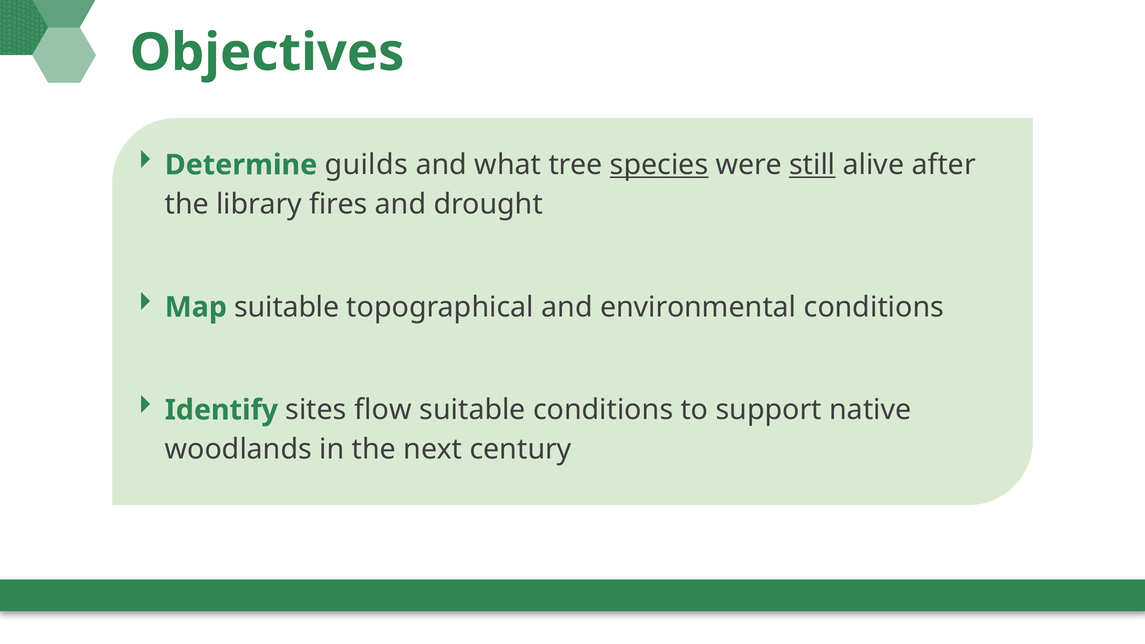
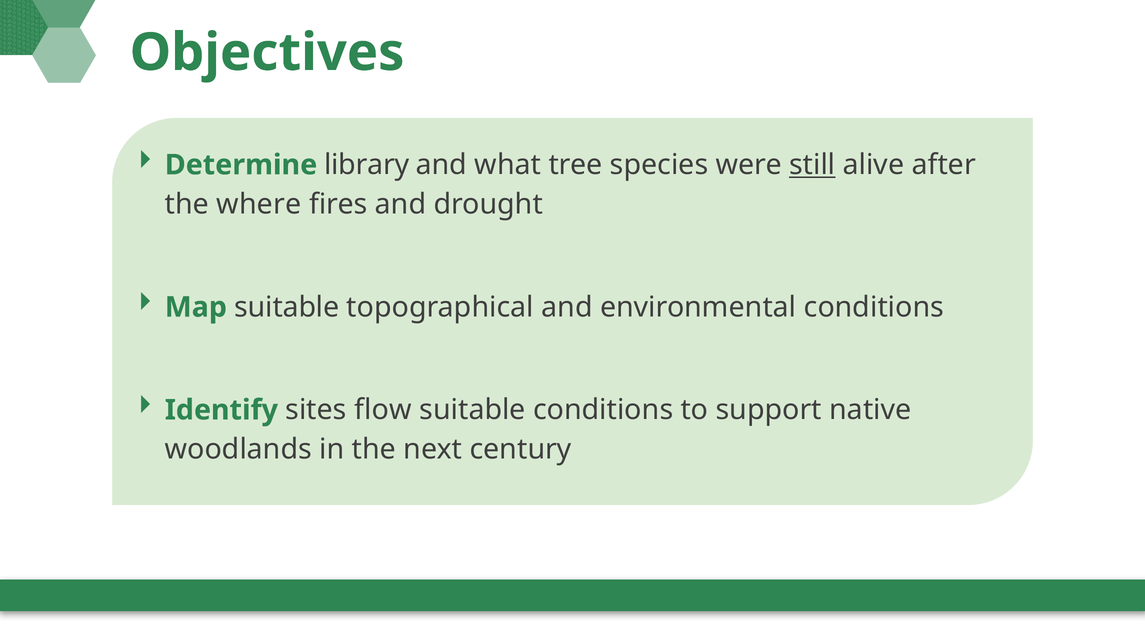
guilds: guilds -> library
species underline: present -> none
library: library -> where
